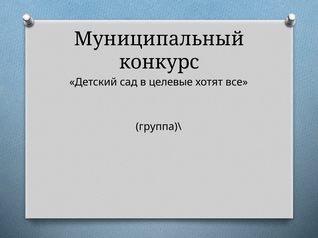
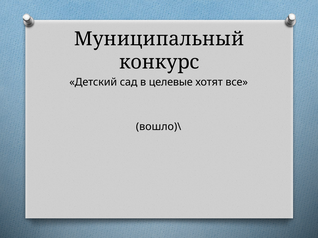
группа)\: группа)\ -> вошло)\
